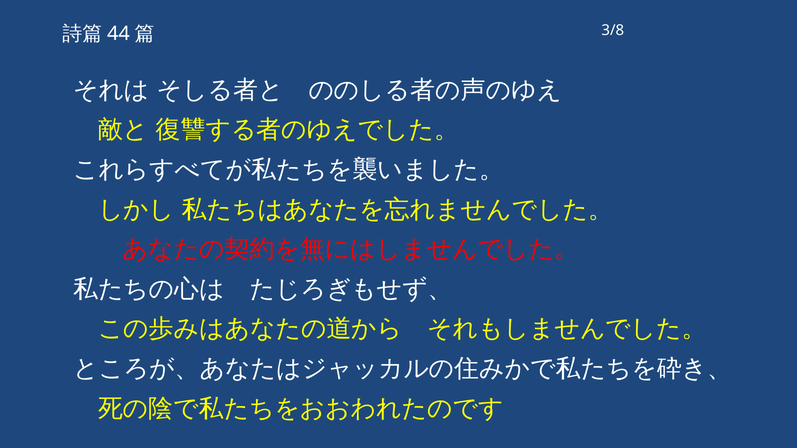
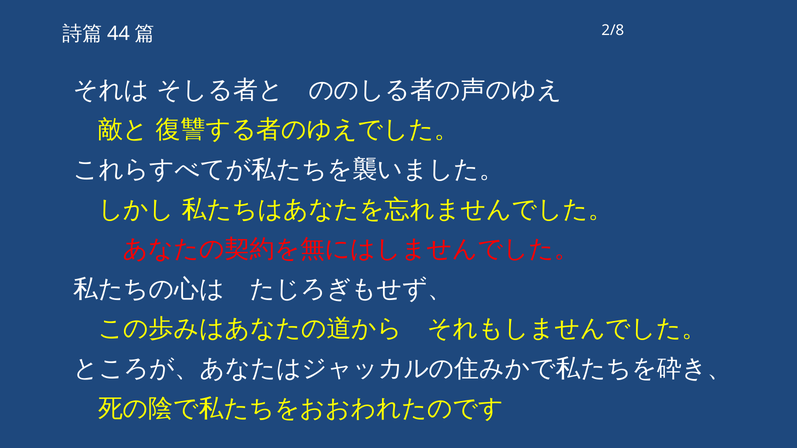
3/8: 3/8 -> 2/8
